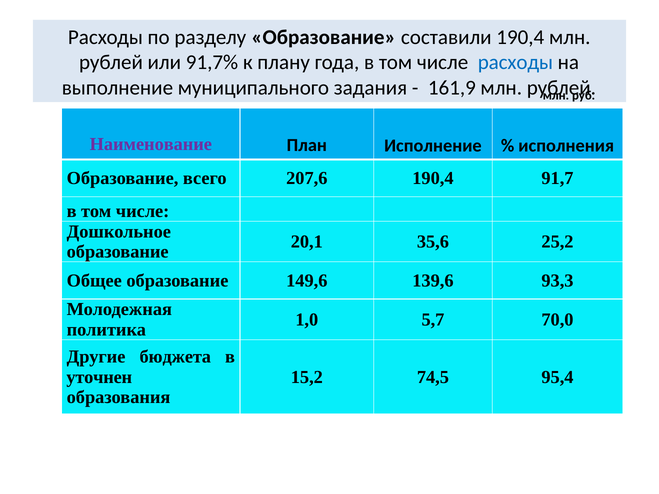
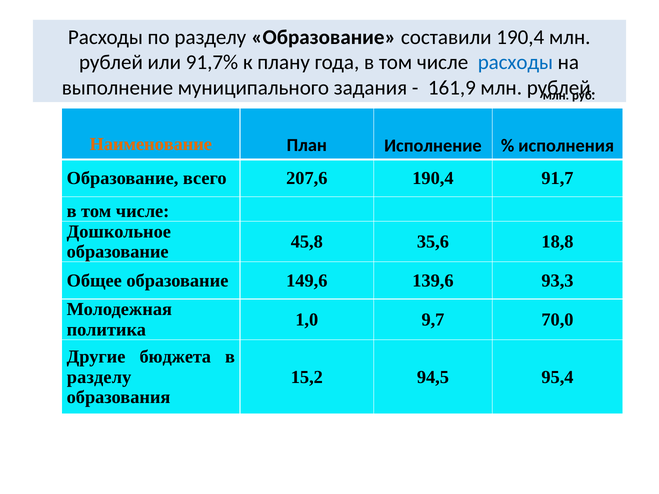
Наименование colour: purple -> orange
20,1: 20,1 -> 45,8
25,2: 25,2 -> 18,8
5,7: 5,7 -> 9,7
уточнен at (99, 377): уточнен -> разделу
74,5: 74,5 -> 94,5
